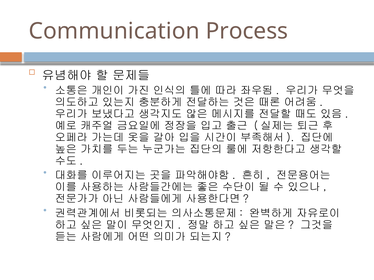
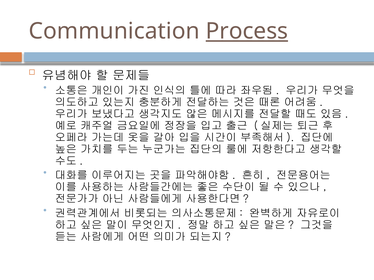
Process underline: none -> present
